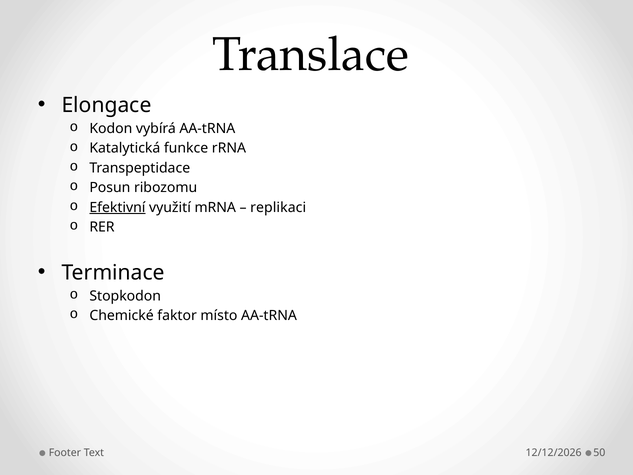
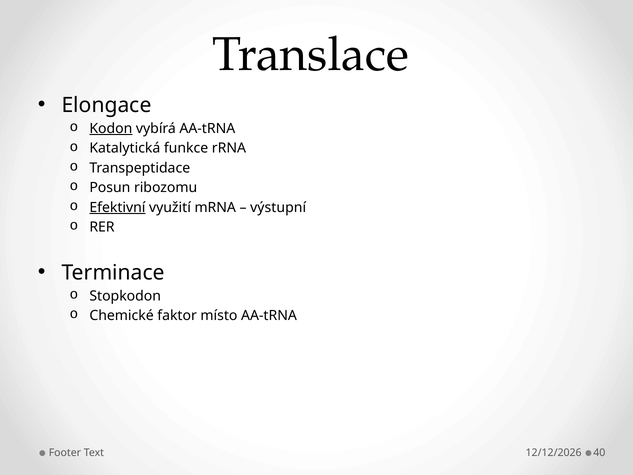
Kodon underline: none -> present
replikaci: replikaci -> výstupní
50: 50 -> 40
